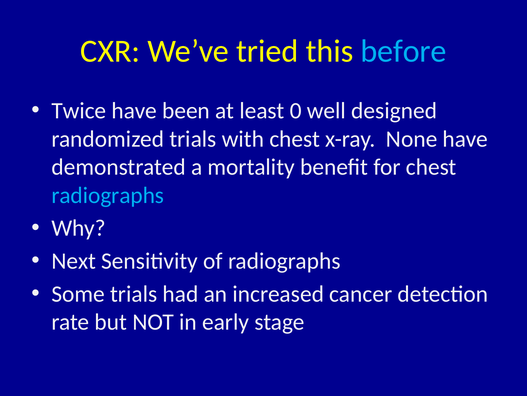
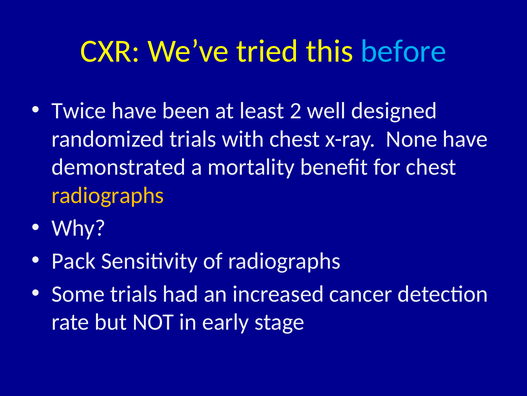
0: 0 -> 2
radiographs at (108, 195) colour: light blue -> yellow
Next: Next -> Pack
